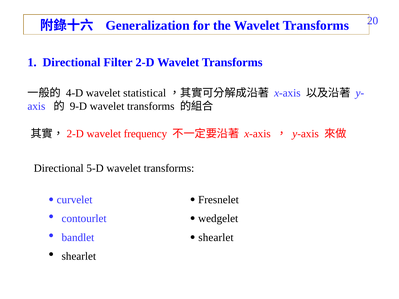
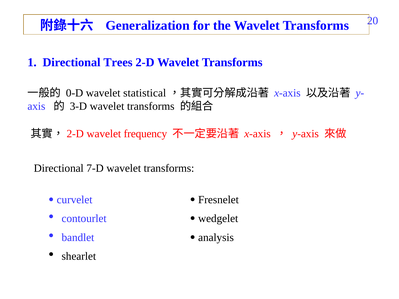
Filter: Filter -> Trees
4-D: 4-D -> 0-D
9-D: 9-D -> 3-D
5-D: 5-D -> 7-D
shearlet at (216, 238): shearlet -> analysis
